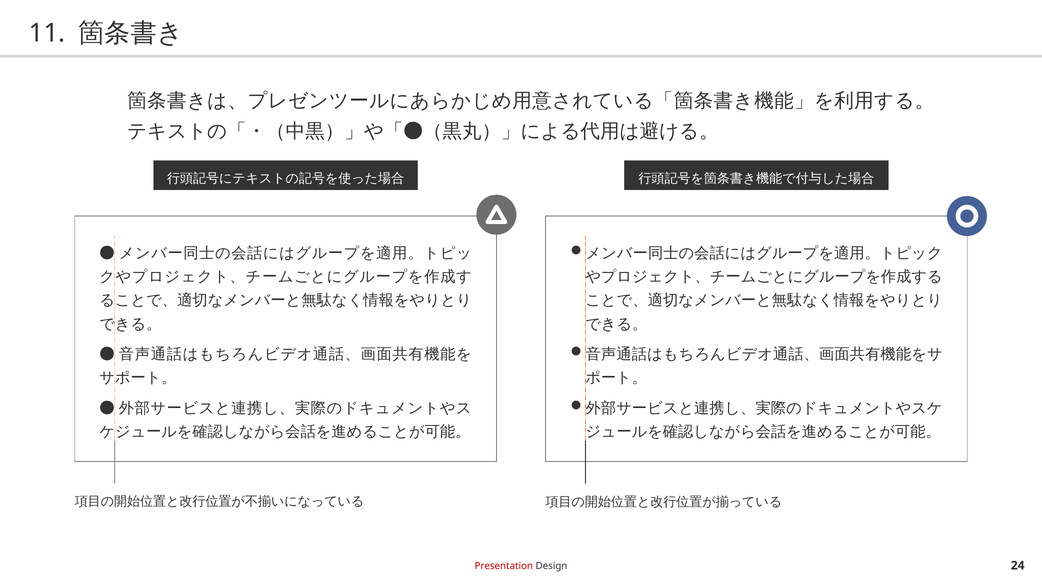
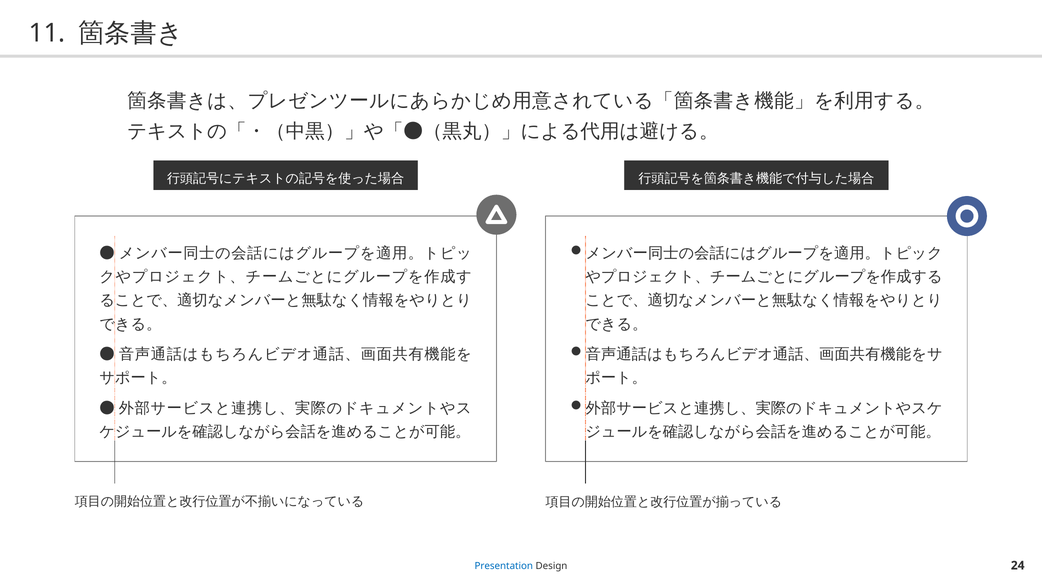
Presentation colour: red -> blue
